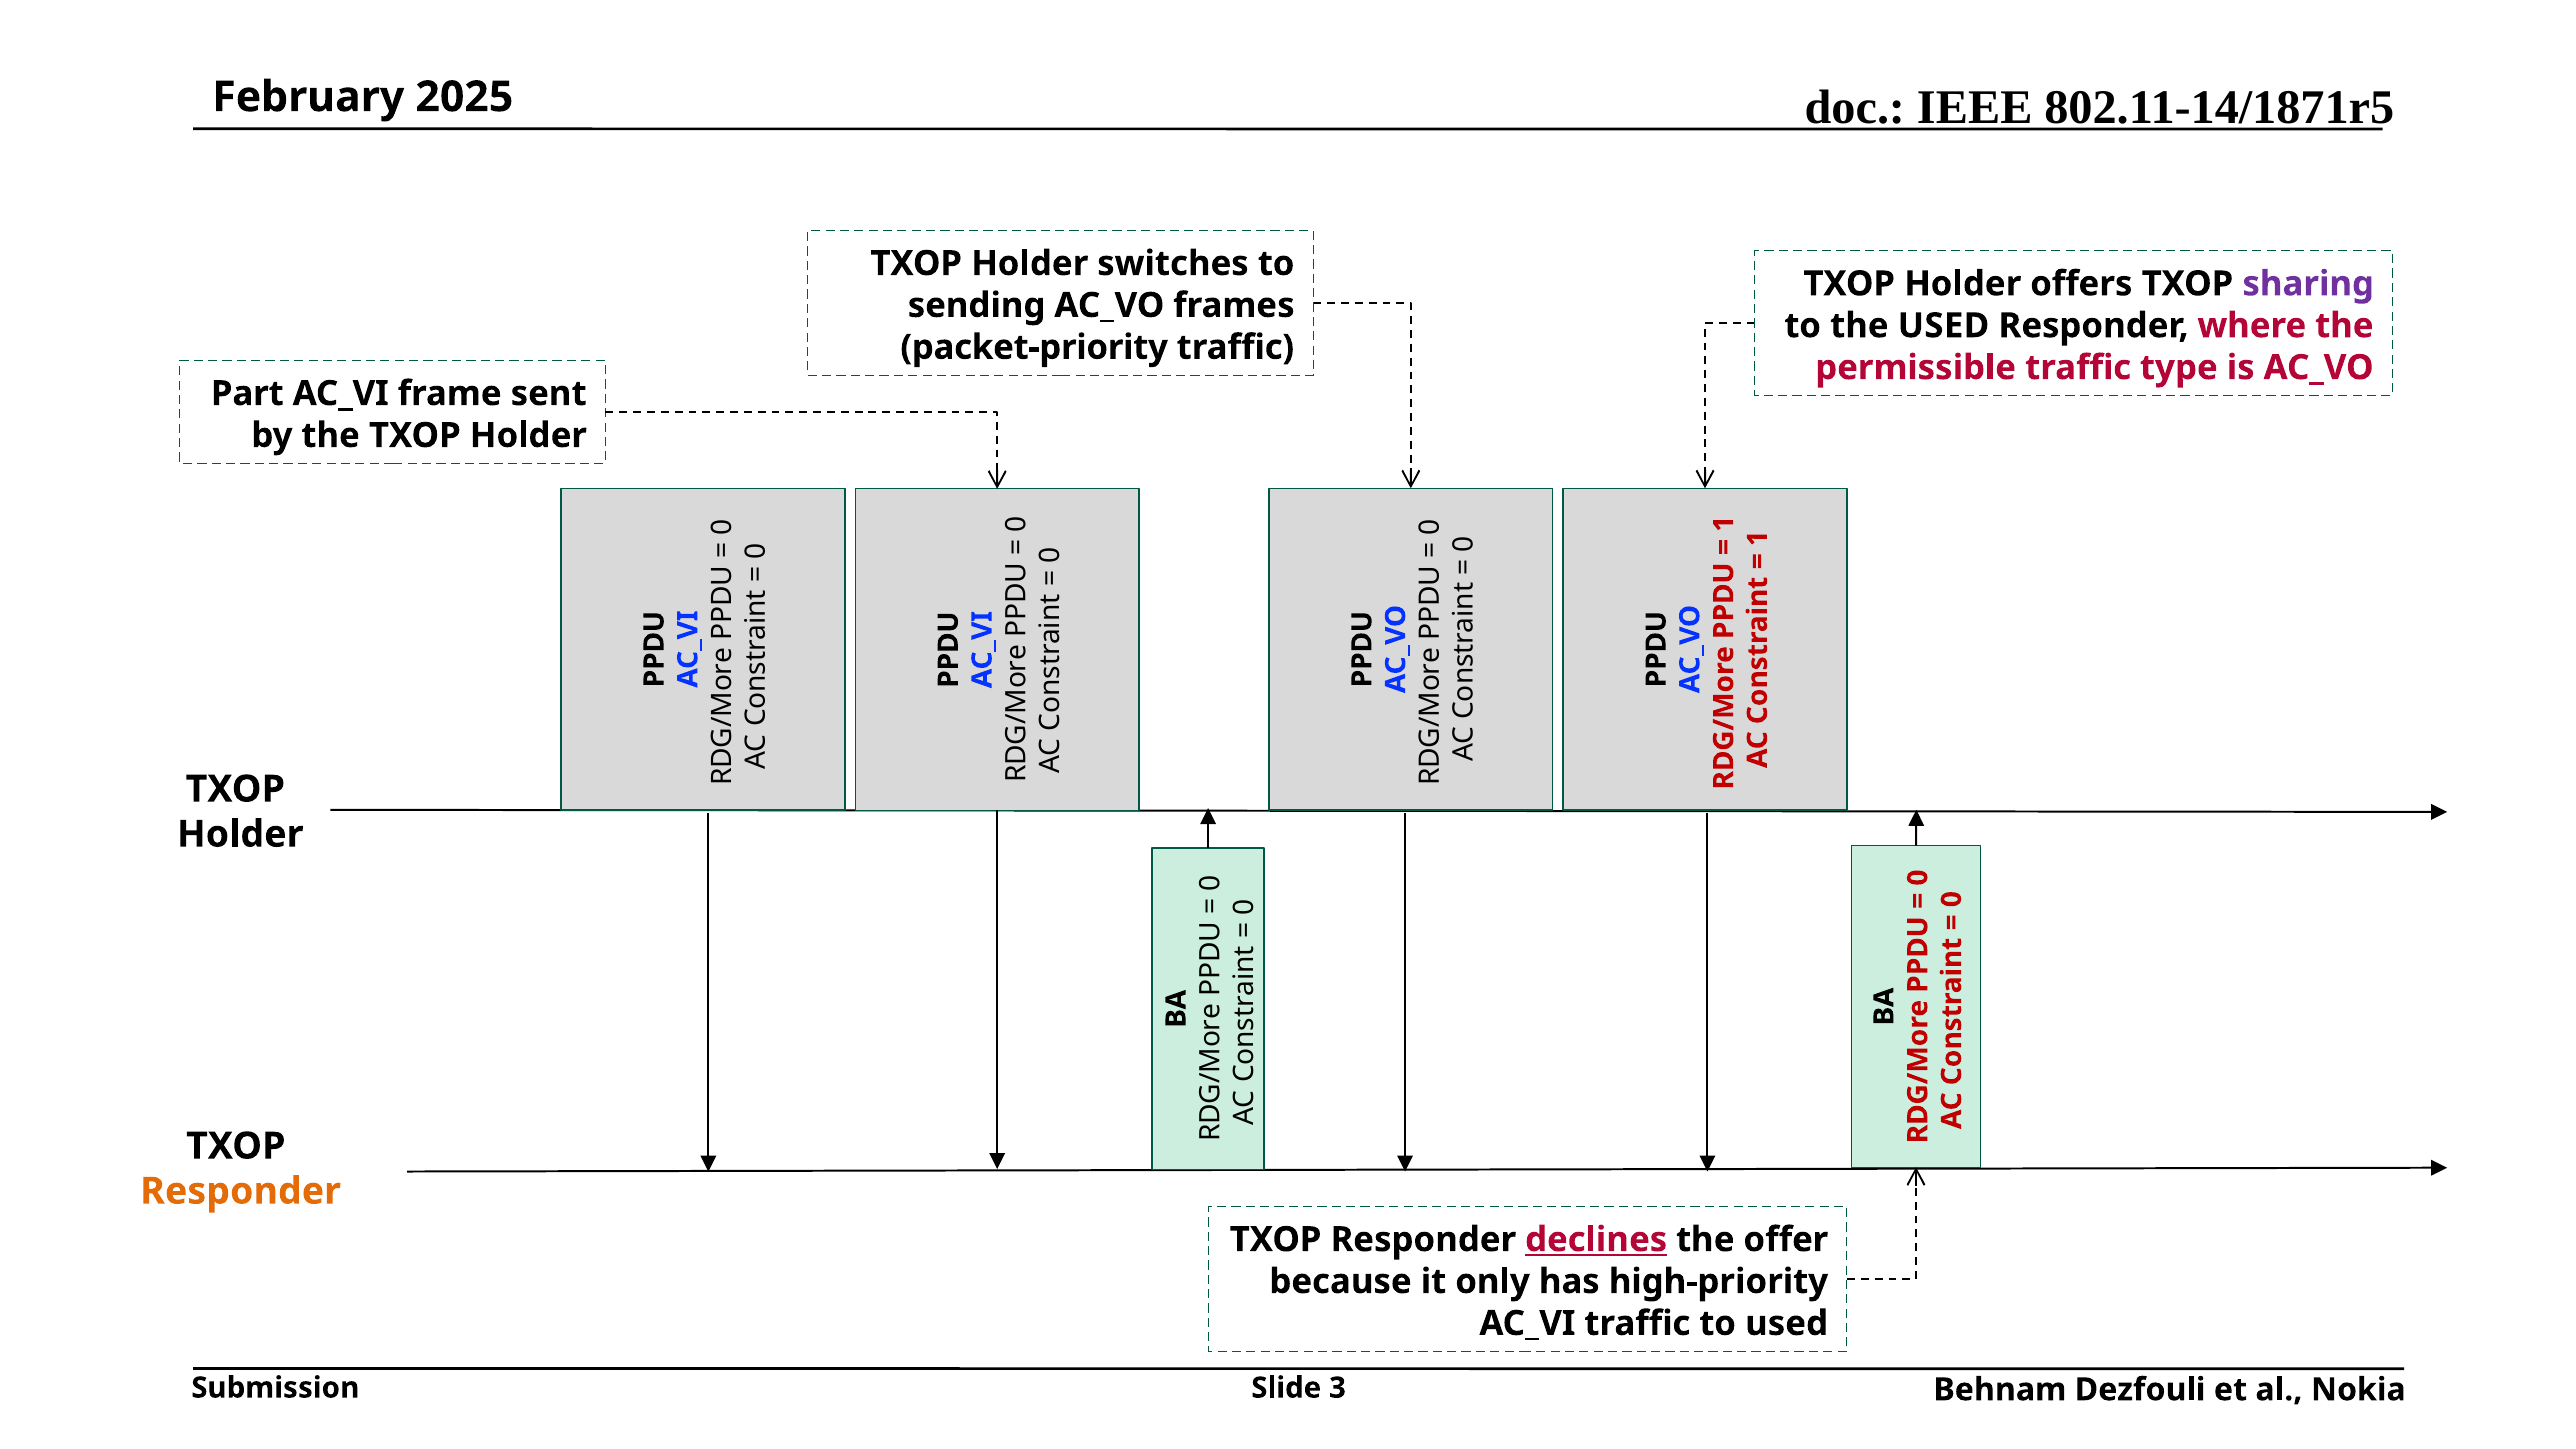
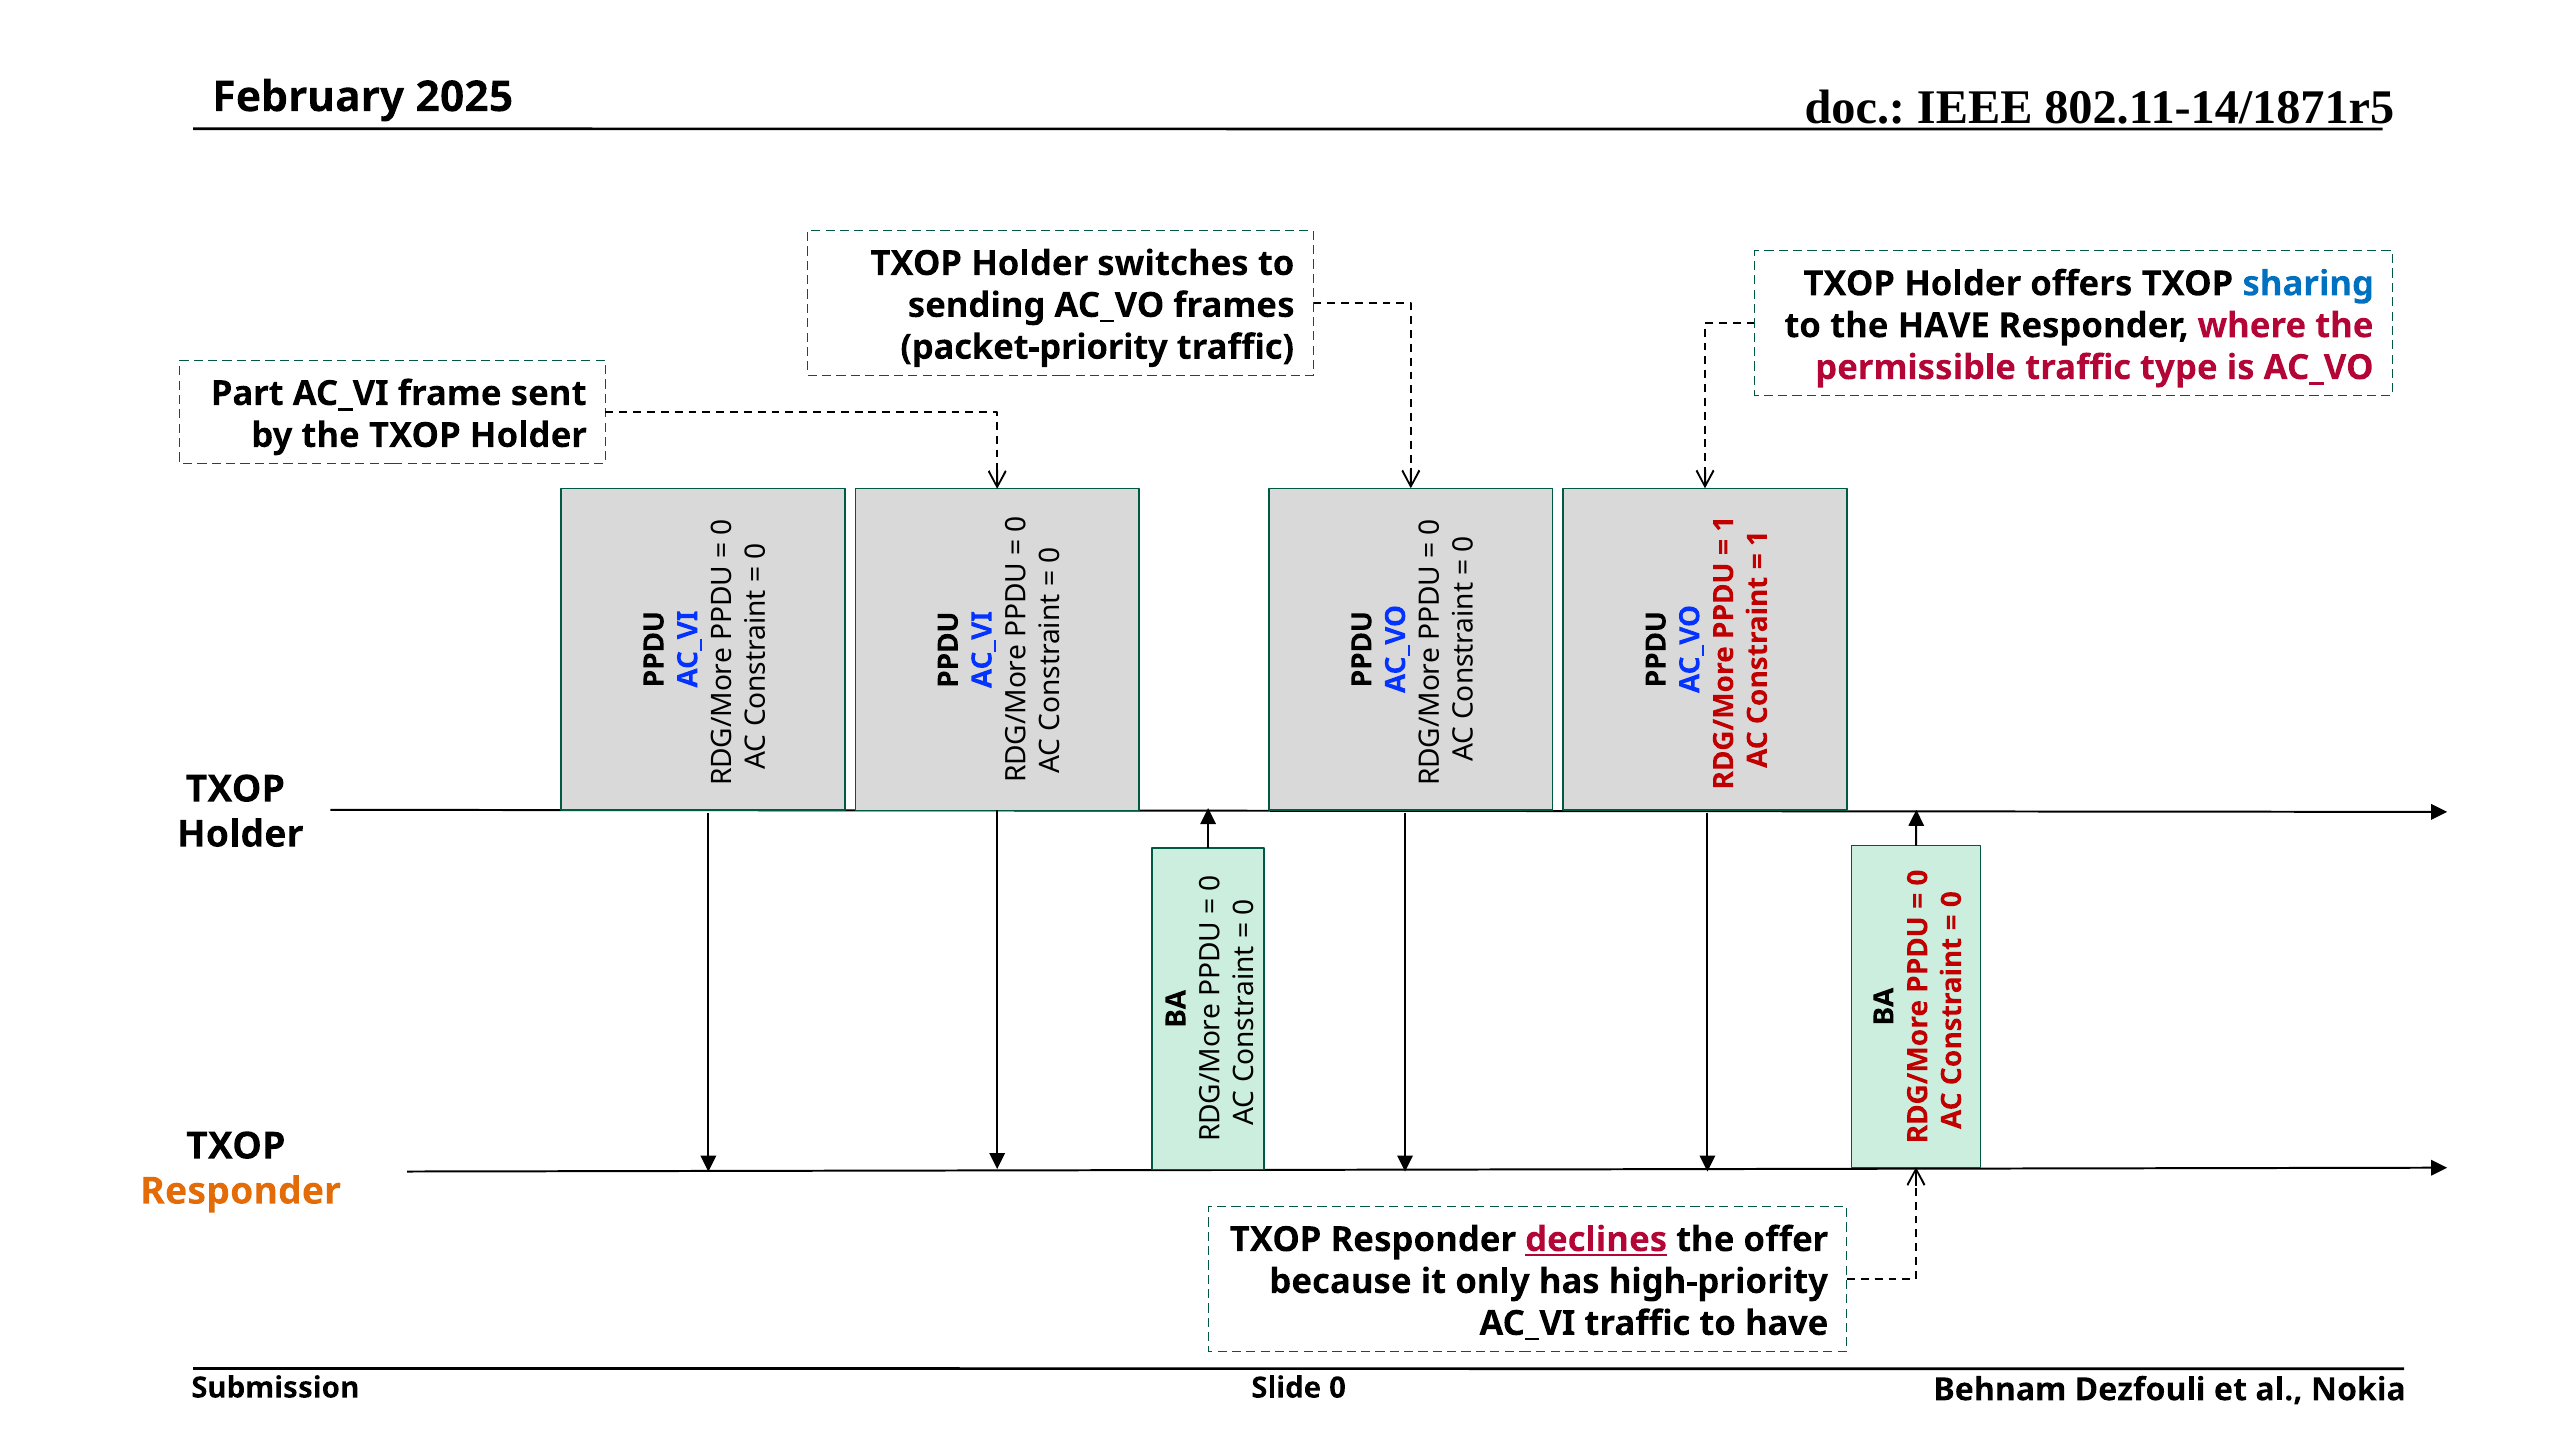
sharing colour: purple -> blue
the USED: USED -> HAVE
to used: used -> have
Slide 3: 3 -> 0
